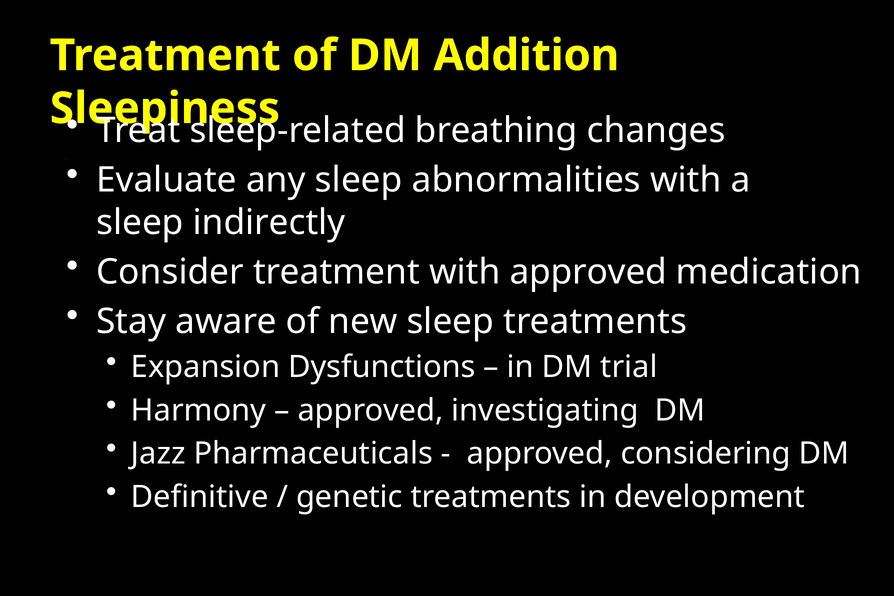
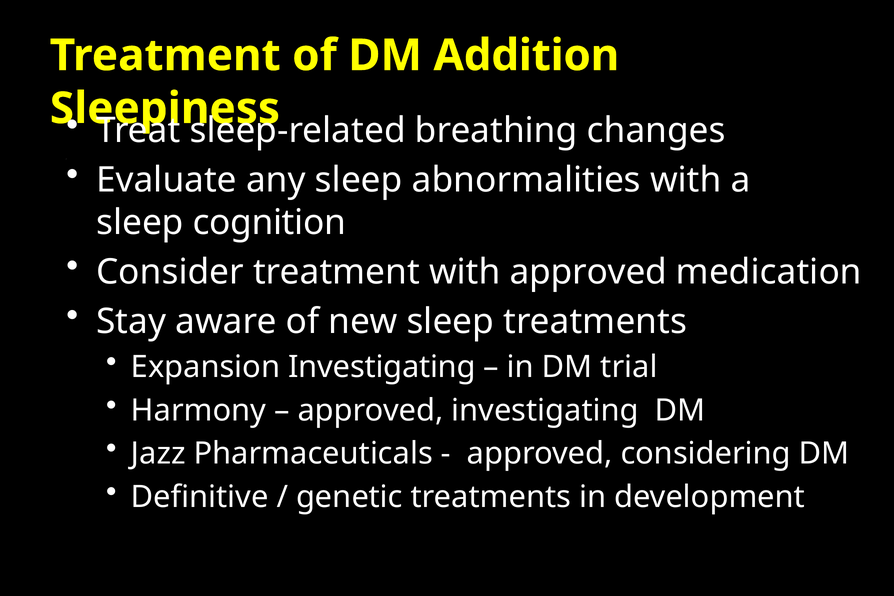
indirectly: indirectly -> cognition
Expansion Dysfunctions: Dysfunctions -> Investigating
